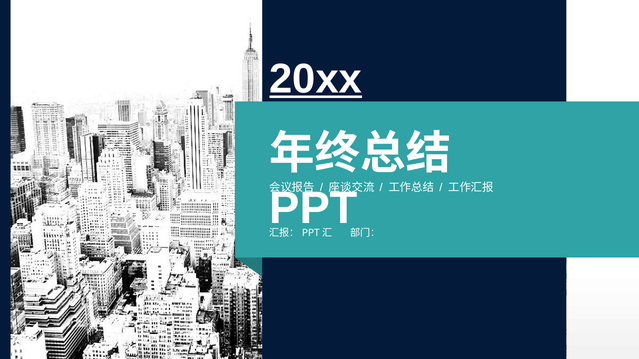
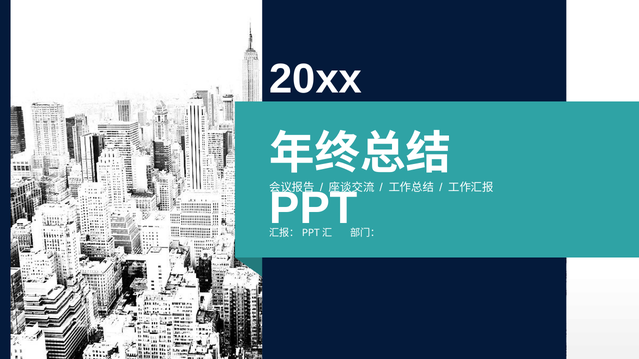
20xx underline: present -> none
